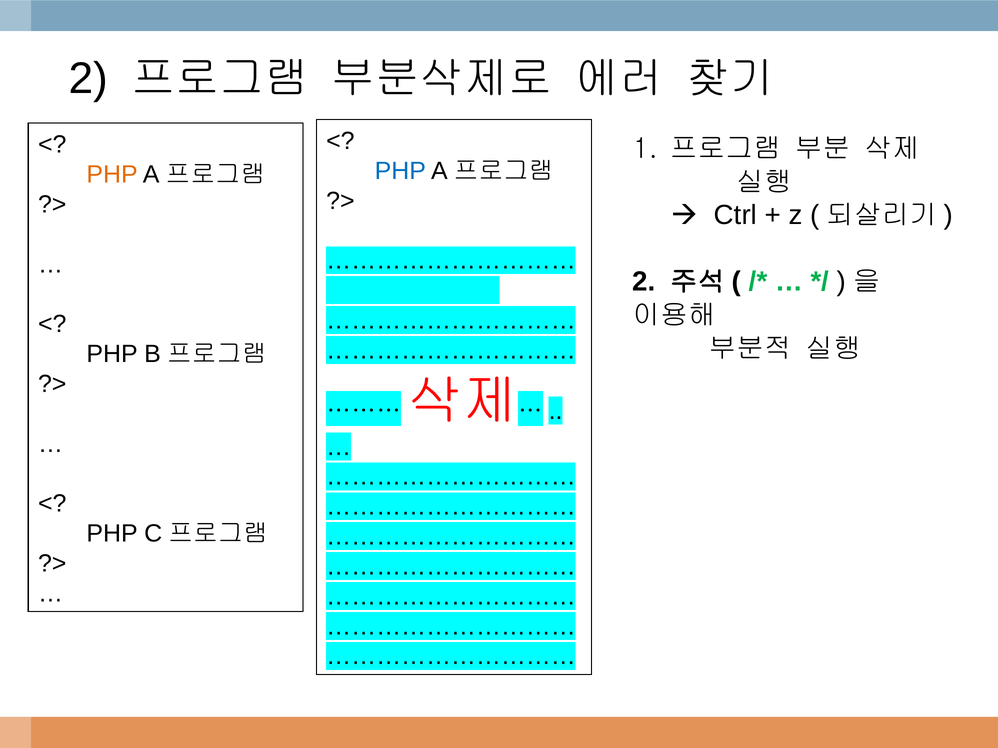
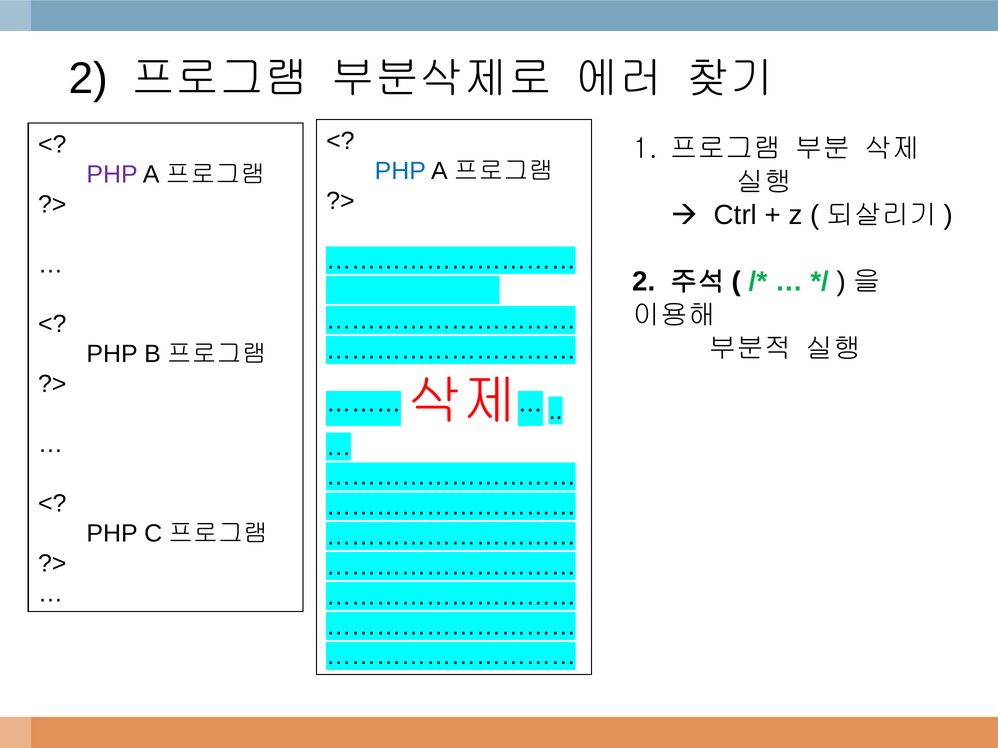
PHP at (112, 175) colour: orange -> purple
